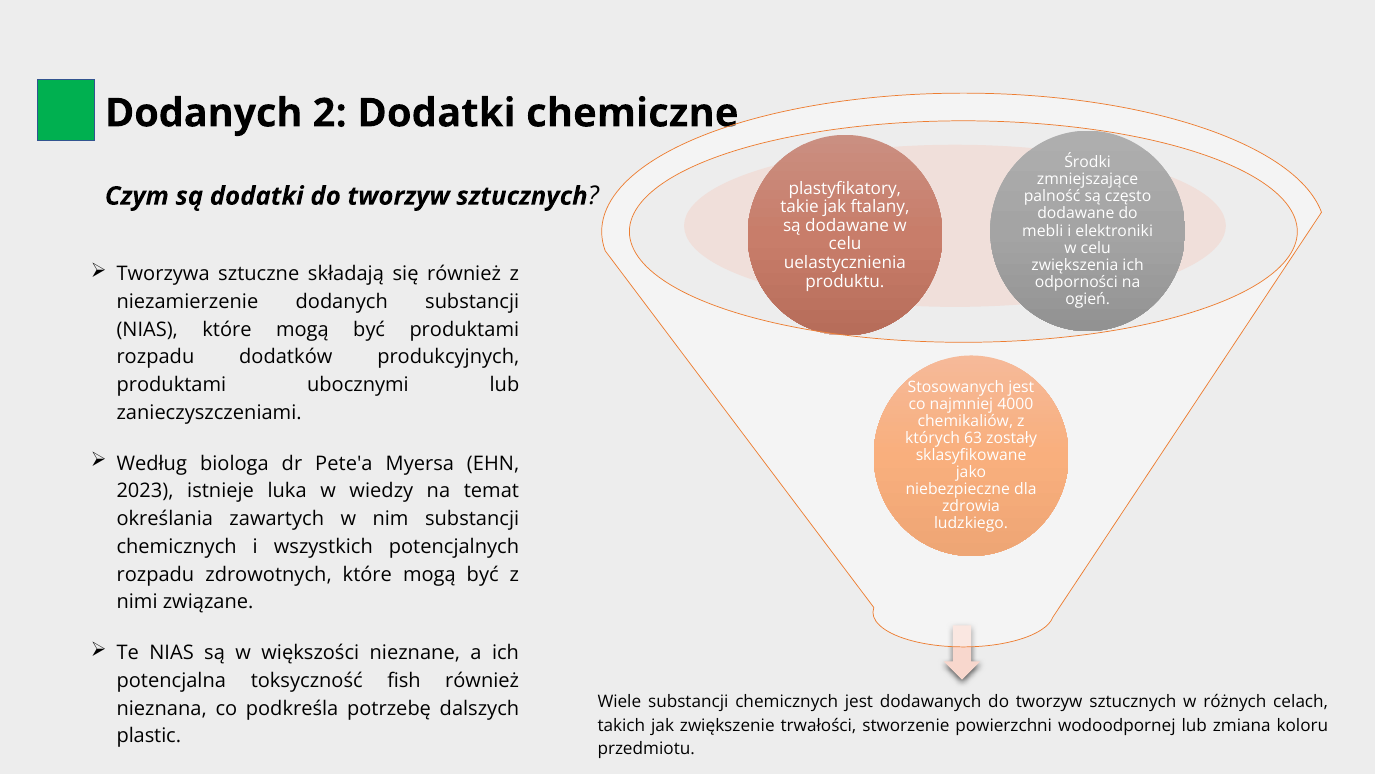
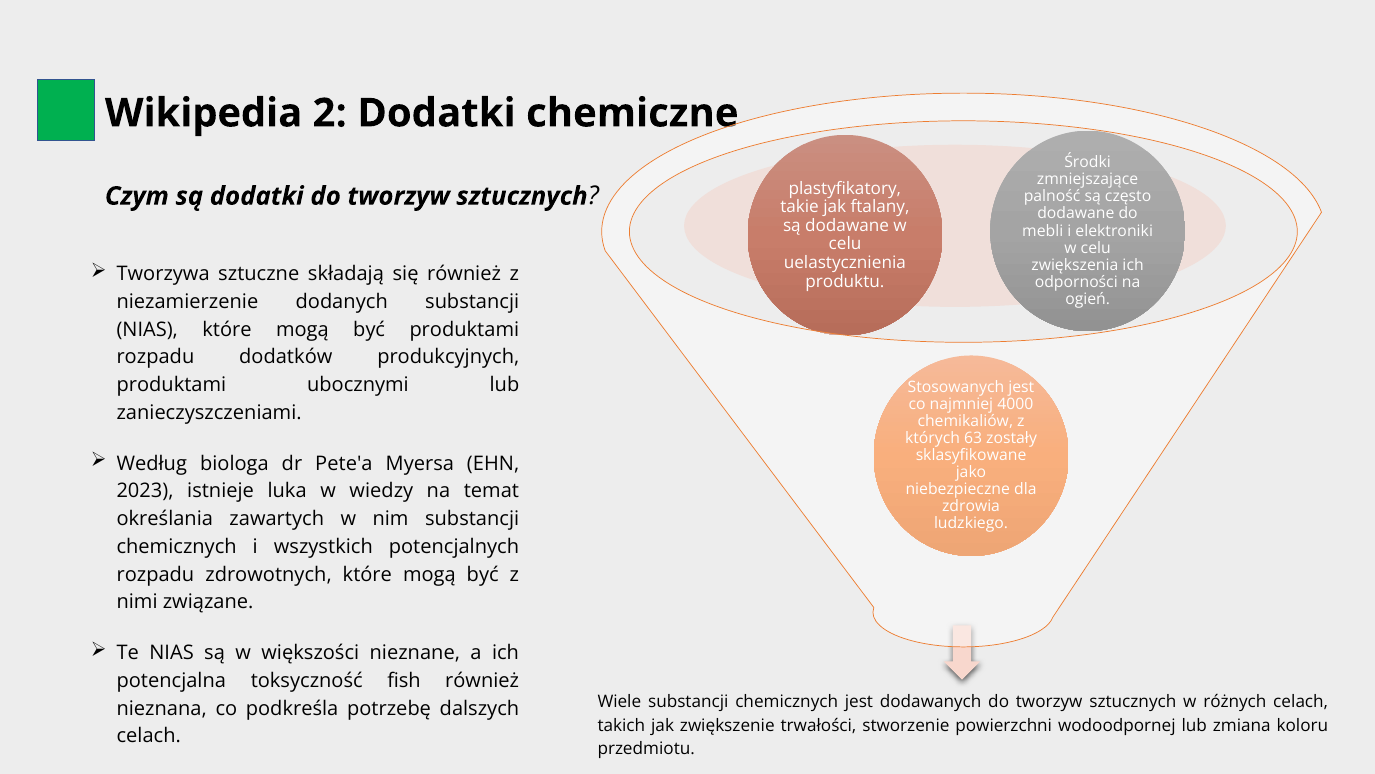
Dodanych at (204, 113): Dodanych -> Wikipedia
plastic at (149, 736): plastic -> celach
